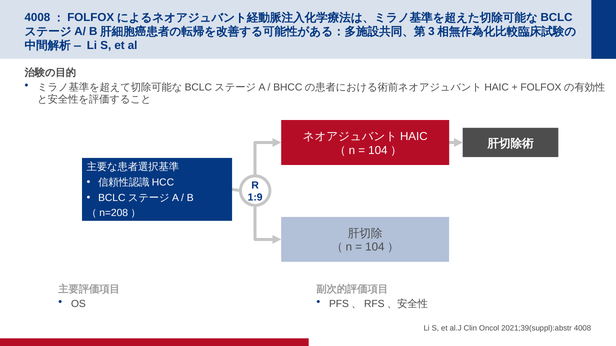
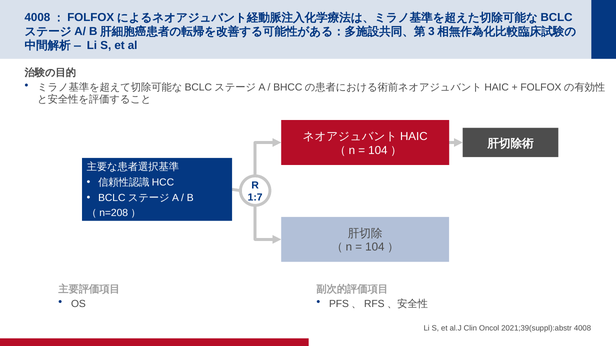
1:9: 1:9 -> 1:7
